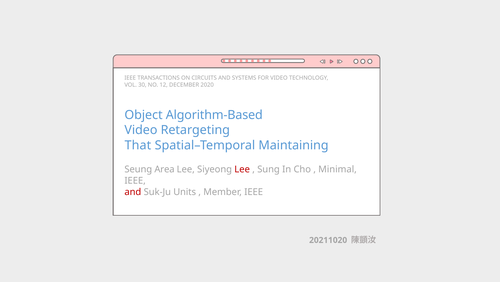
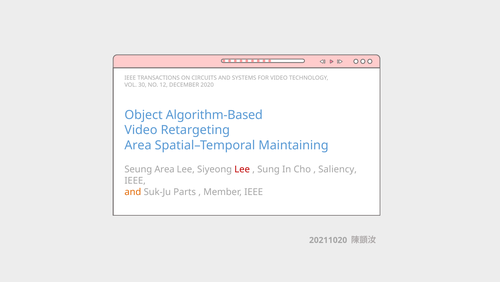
That at (138, 145): That -> Area
Minimal: Minimal -> Saliency
and at (133, 191) colour: red -> orange
Units: Units -> Parts
